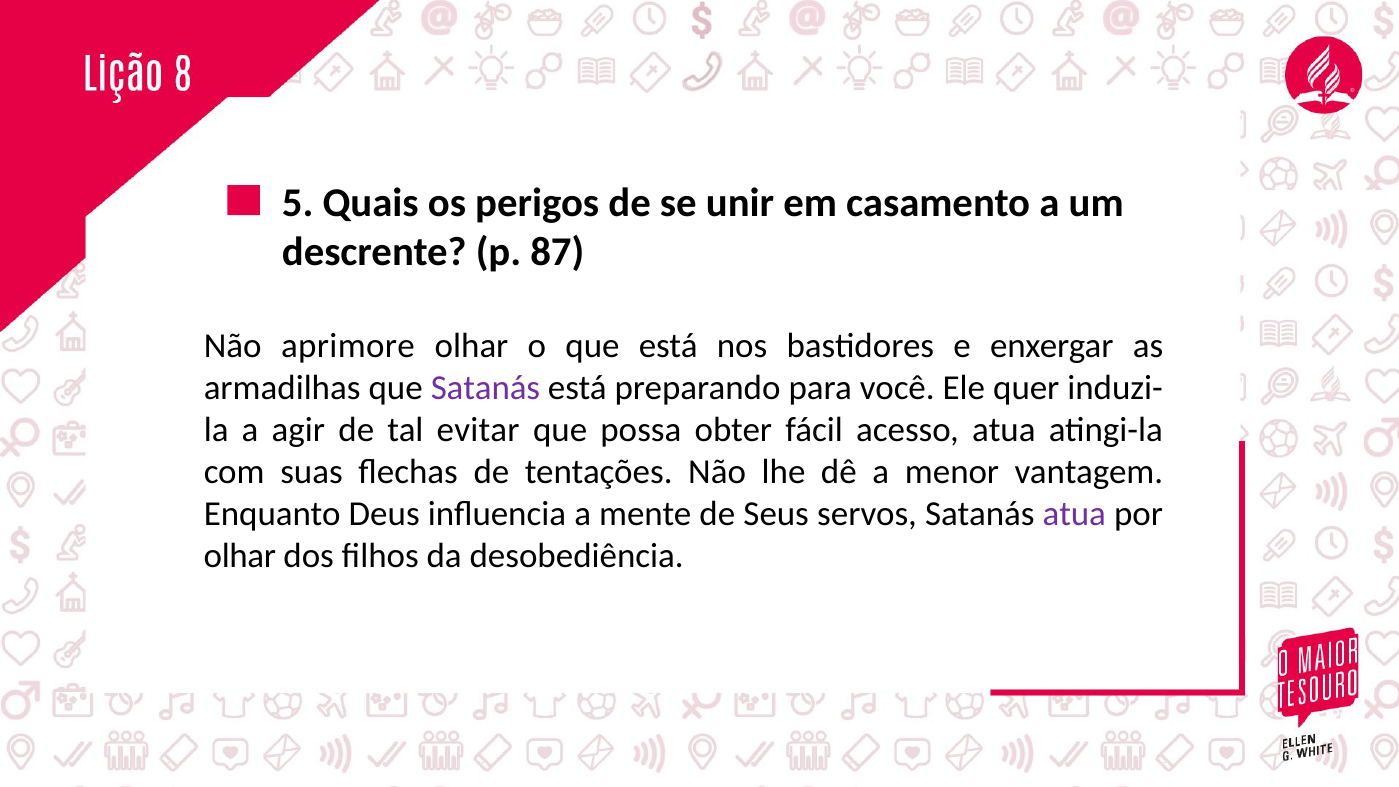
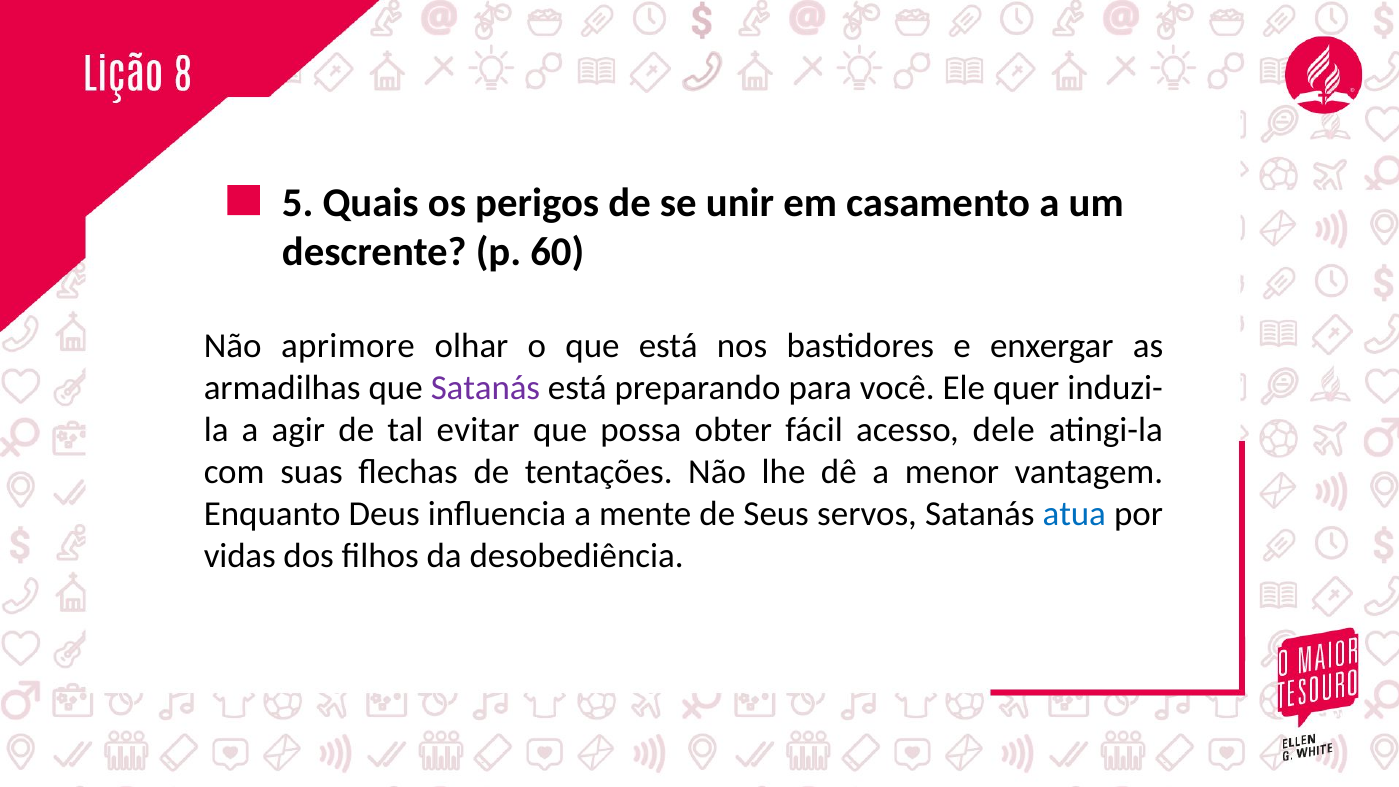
87: 87 -> 60
acesso atua: atua -> dele
atua at (1074, 514) colour: purple -> blue
olhar at (240, 556): olhar -> vidas
